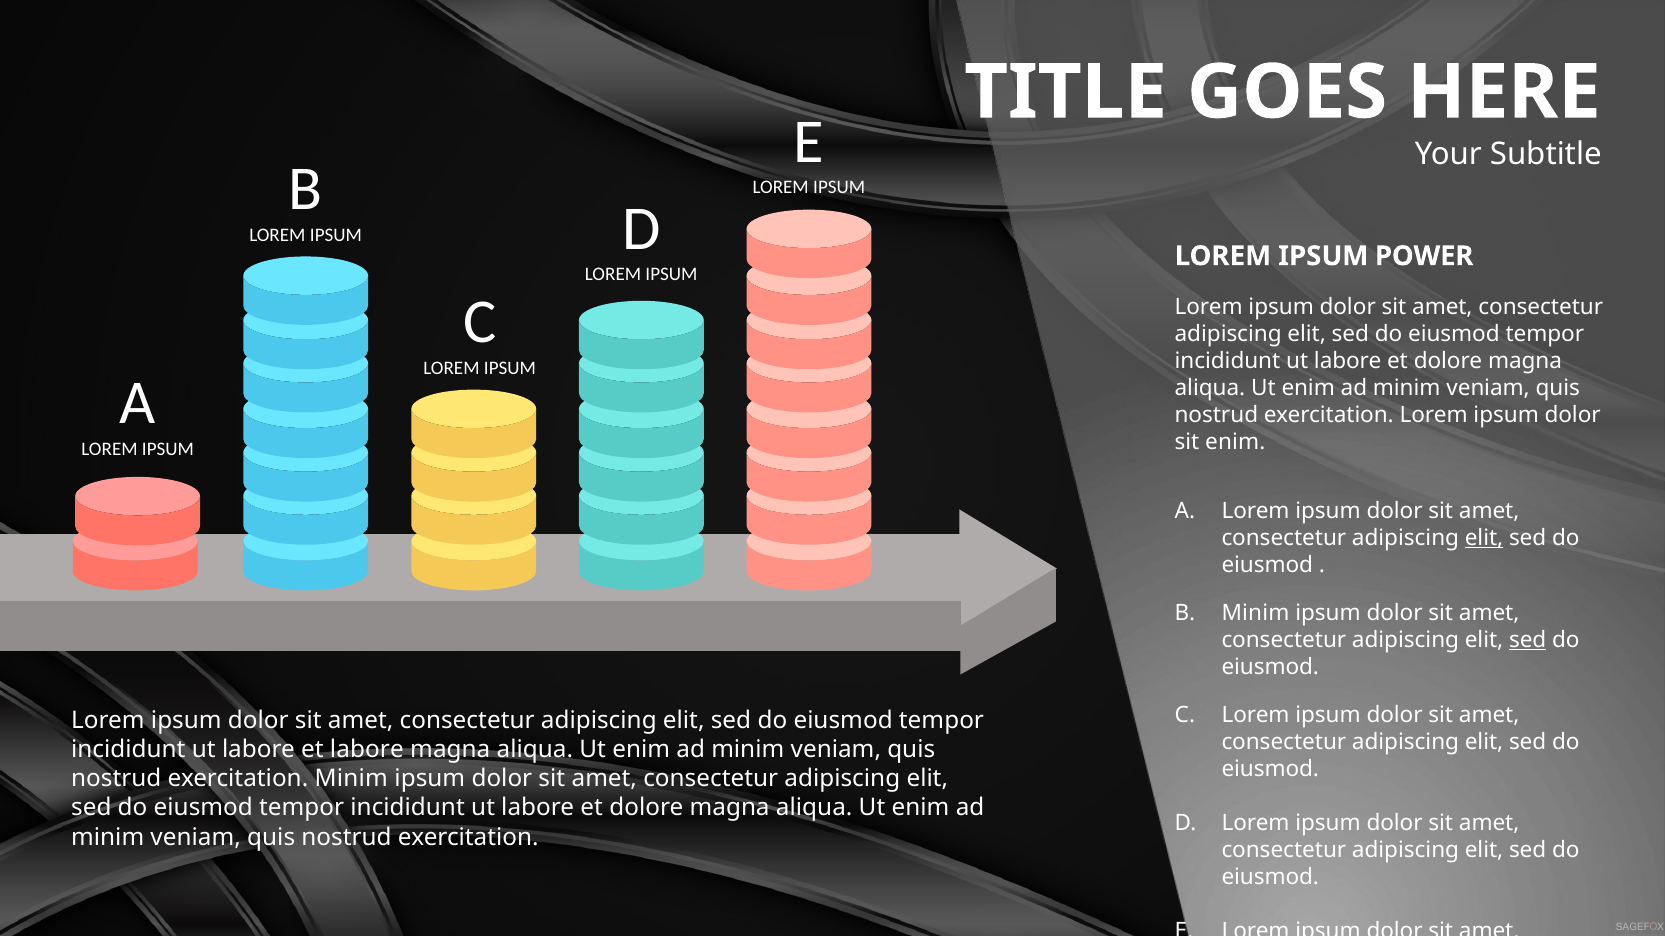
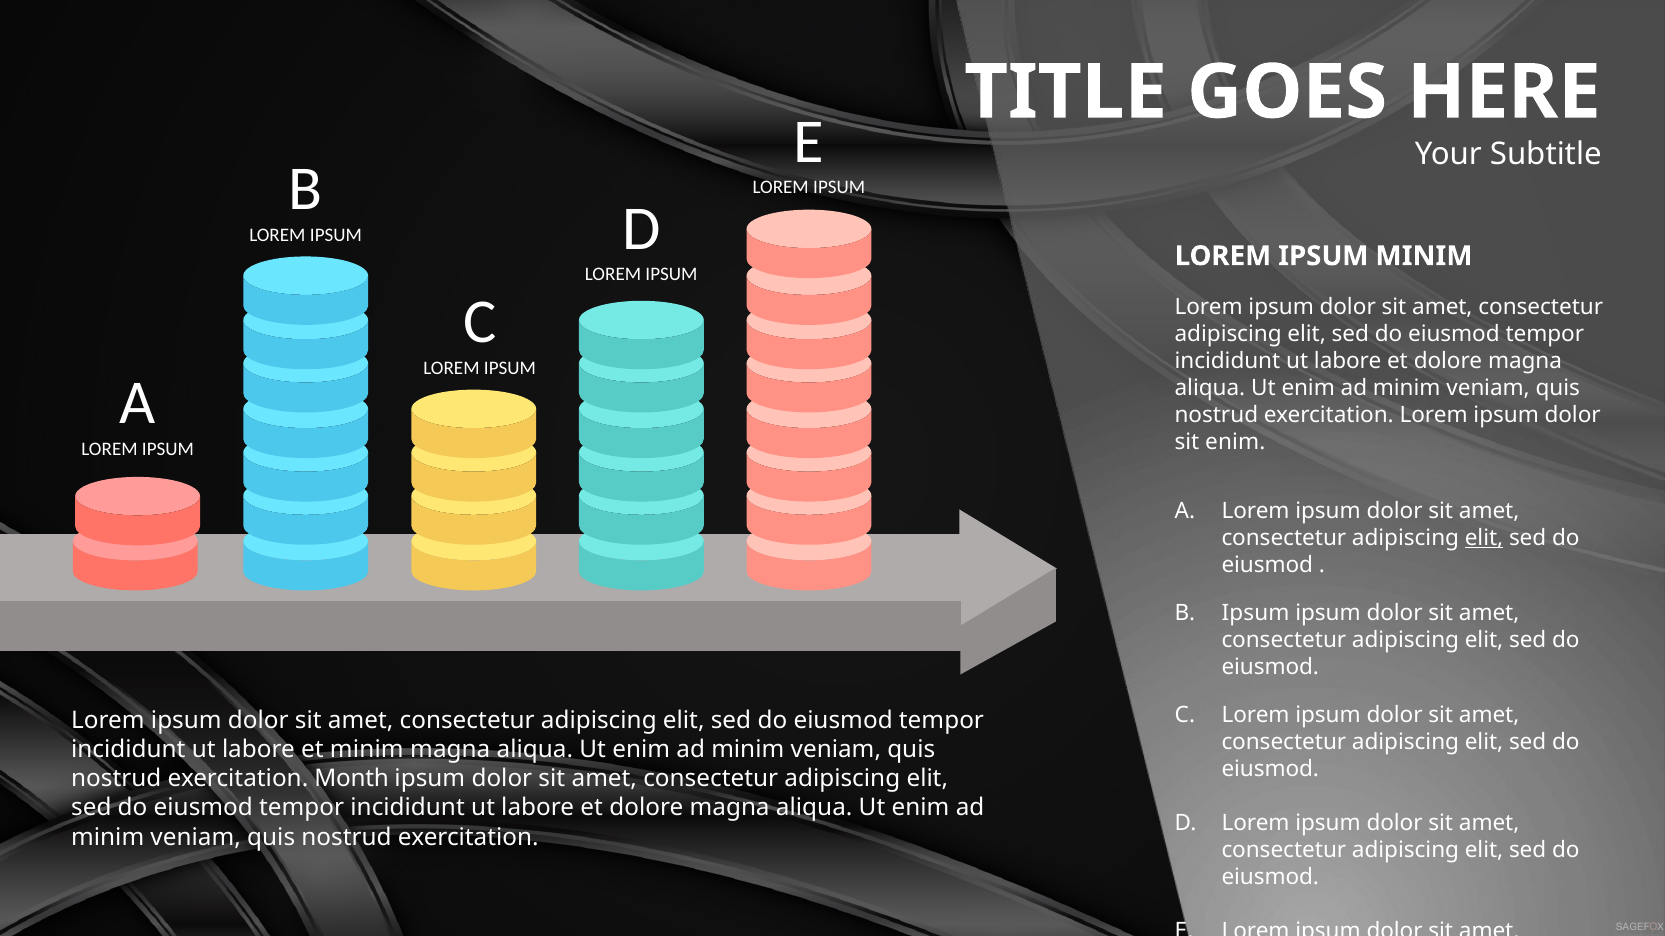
IPSUM POWER: POWER -> MINIM
B Minim: Minim -> Ipsum
sed at (1528, 640) underline: present -> none
et labore: labore -> minim
exercitation Minim: Minim -> Month
